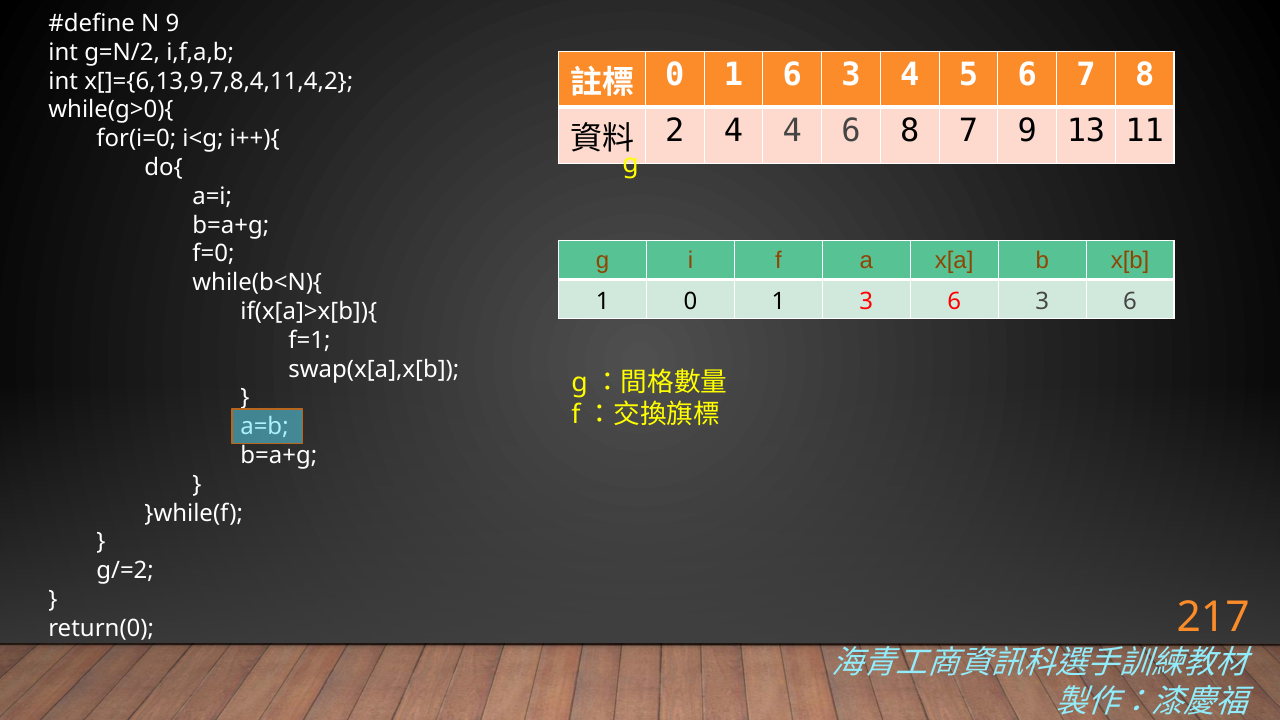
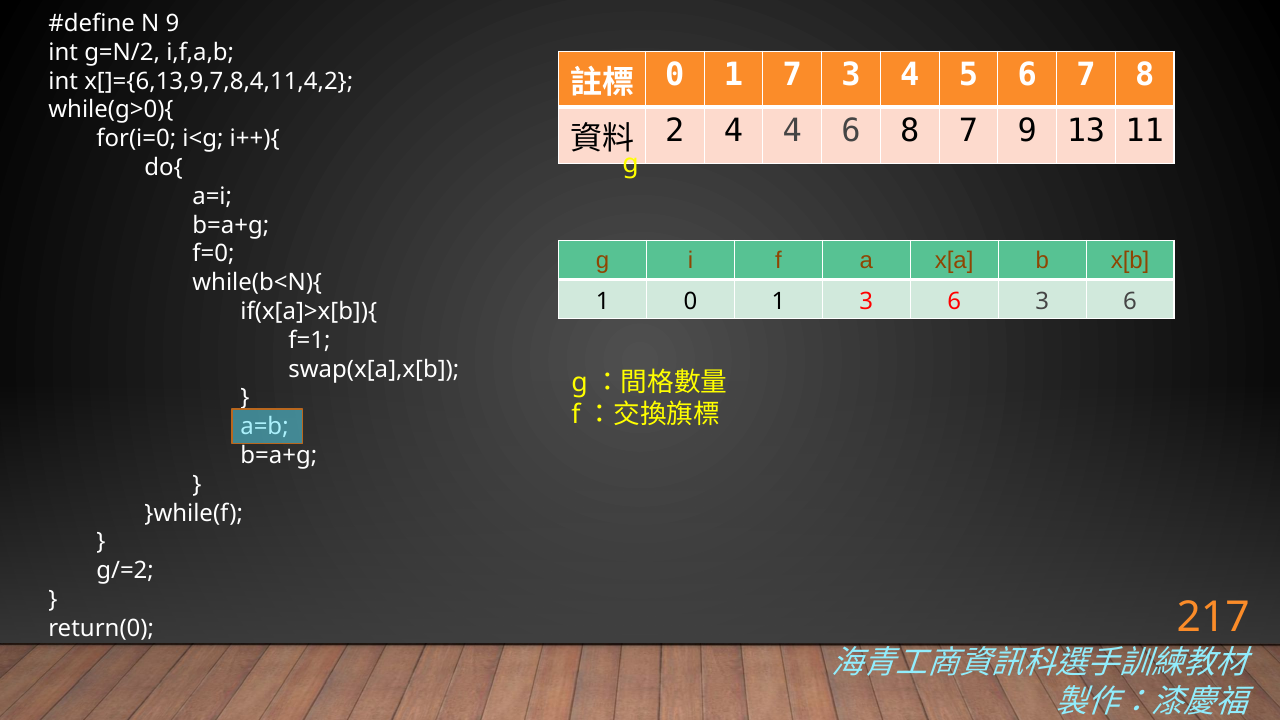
1 6: 6 -> 7
